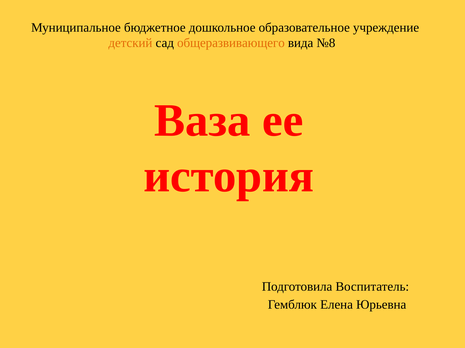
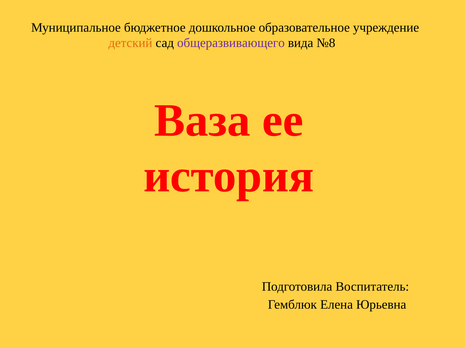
общеразвивающего colour: orange -> purple
